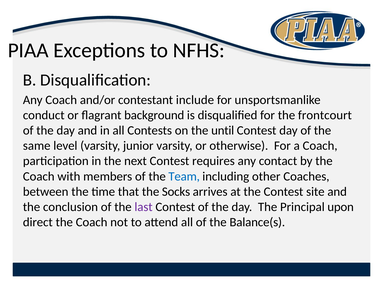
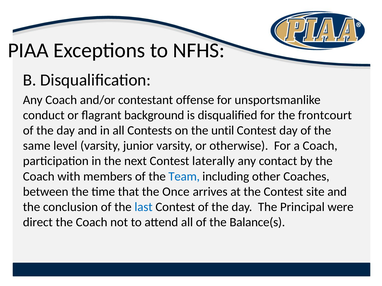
include: include -> offense
requires: requires -> laterally
Socks: Socks -> Once
last colour: purple -> blue
upon: upon -> were
